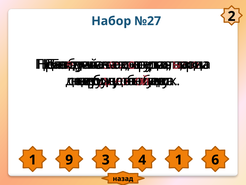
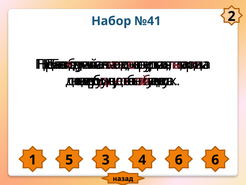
№27: №27 -> №41
9: 9 -> 5
4 1: 1 -> 6
